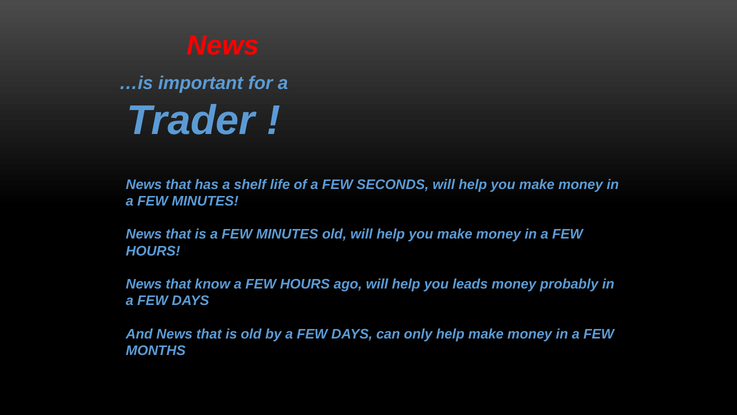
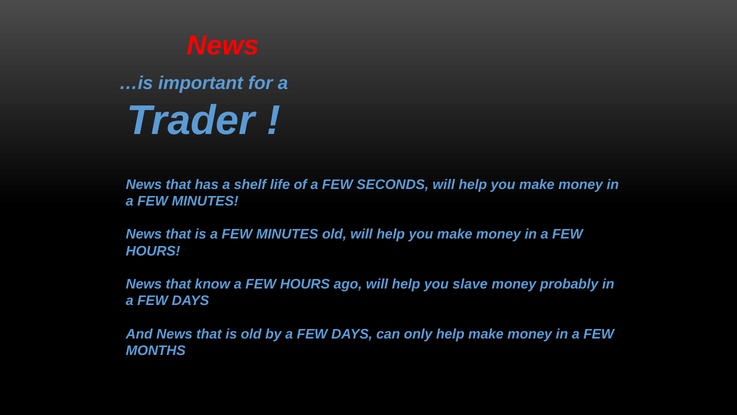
leads: leads -> slave
